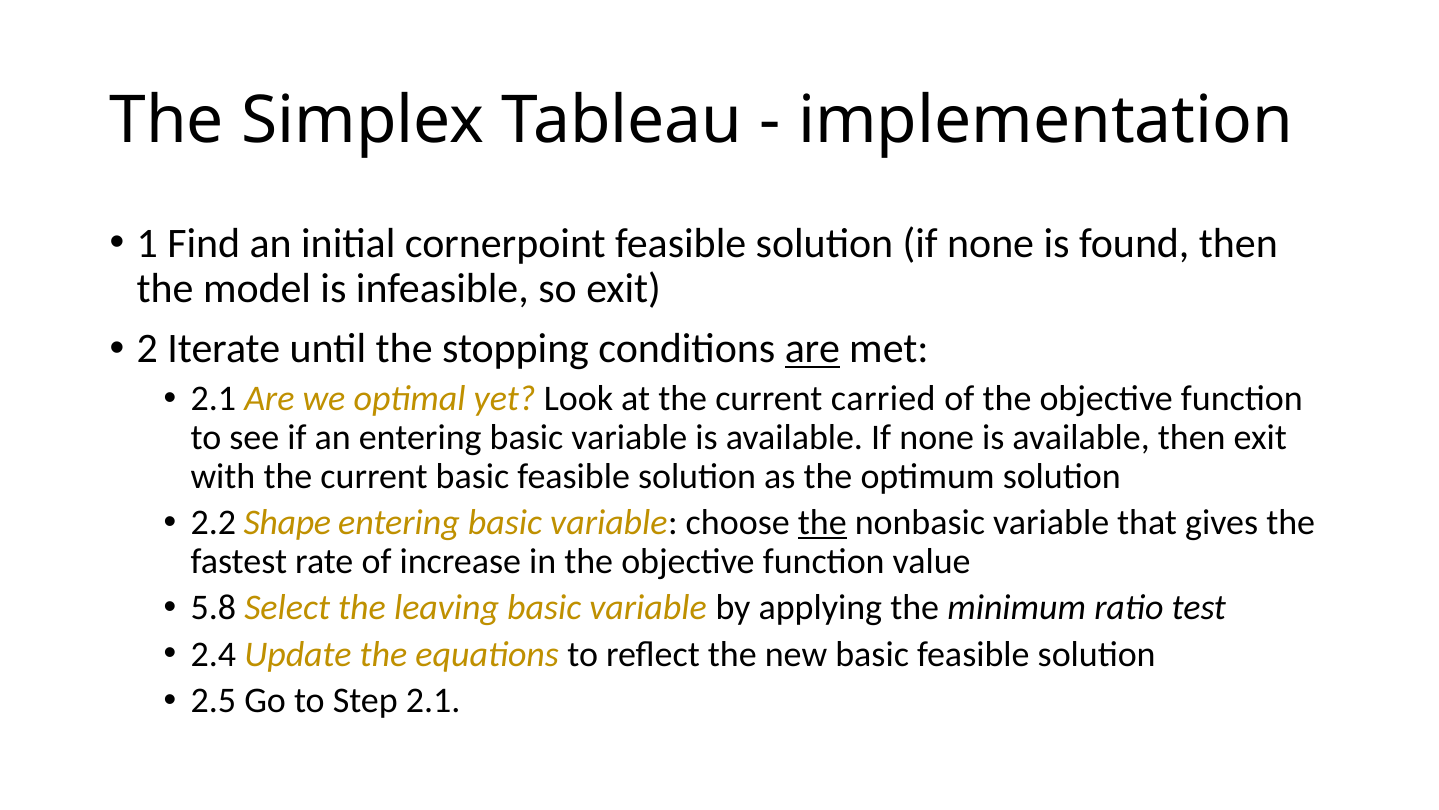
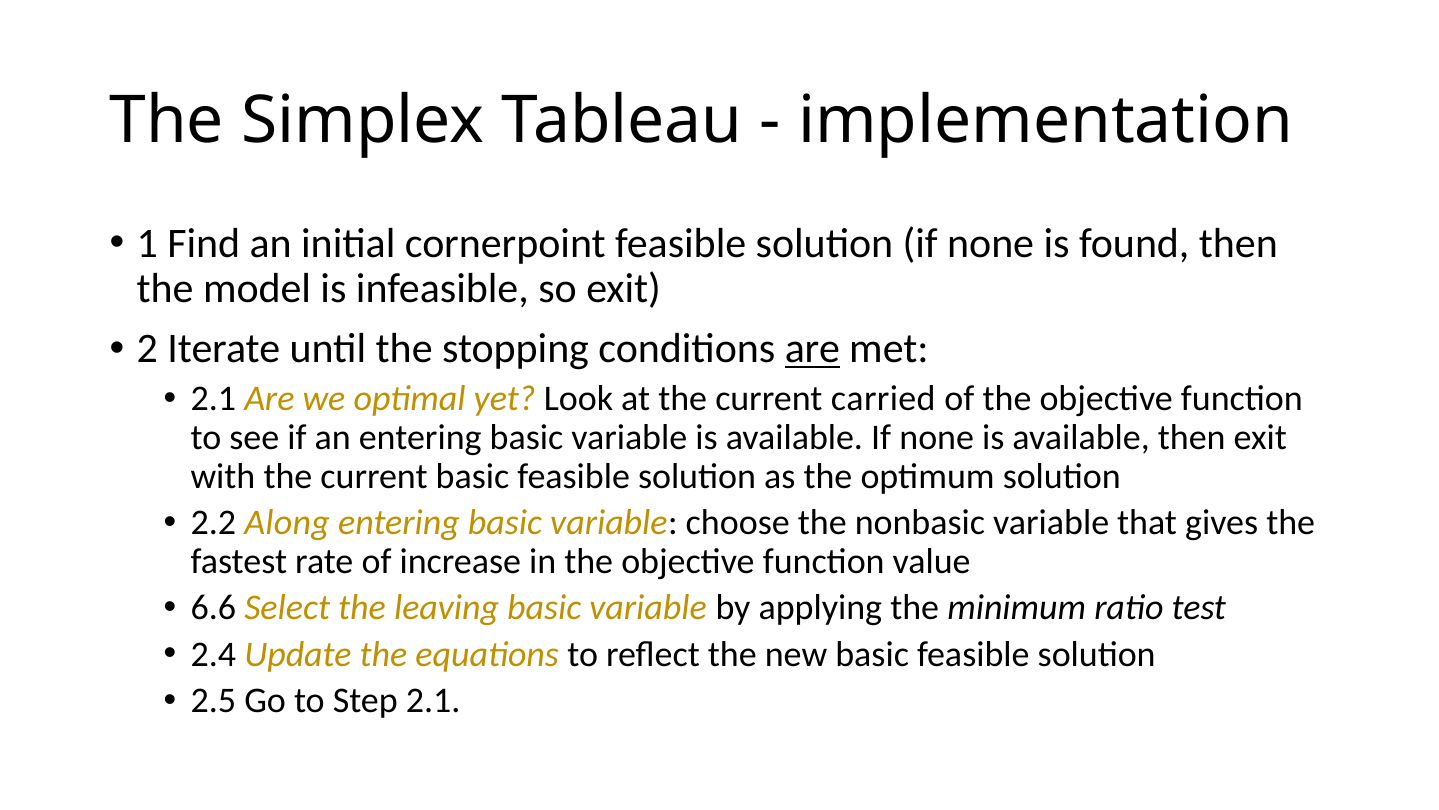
Shape: Shape -> Along
the at (822, 522) underline: present -> none
5.8: 5.8 -> 6.6
